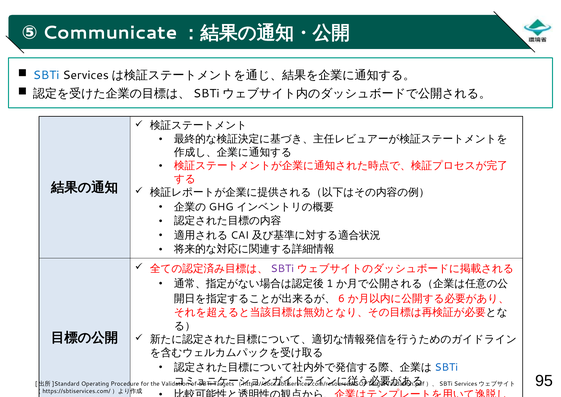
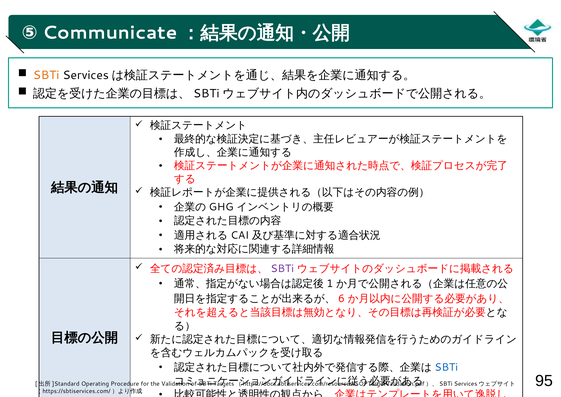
SBTi at (46, 75) colour: blue -> orange
